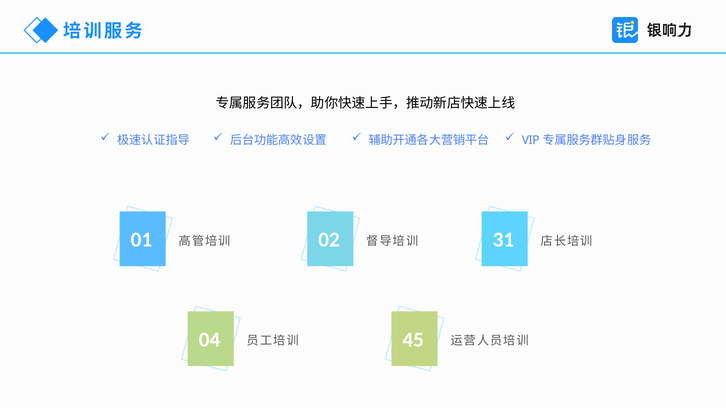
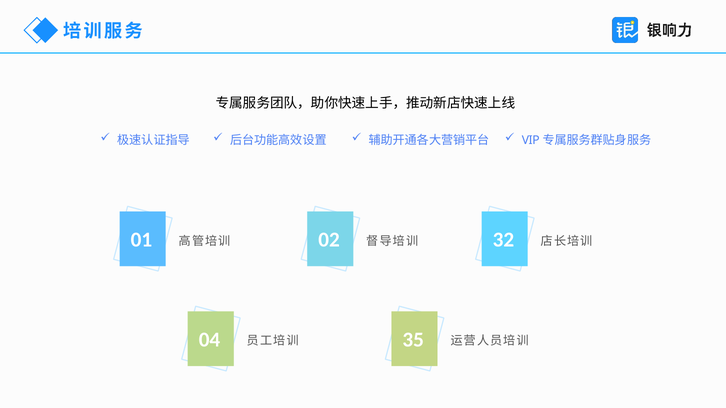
31: 31 -> 32
45: 45 -> 35
